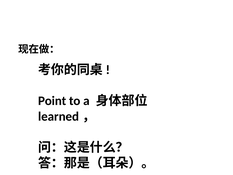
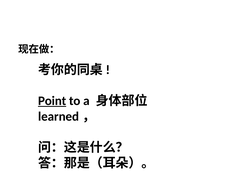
Point underline: none -> present
